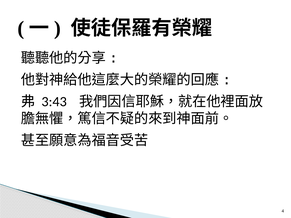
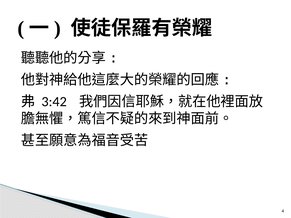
3:43: 3:43 -> 3:42
